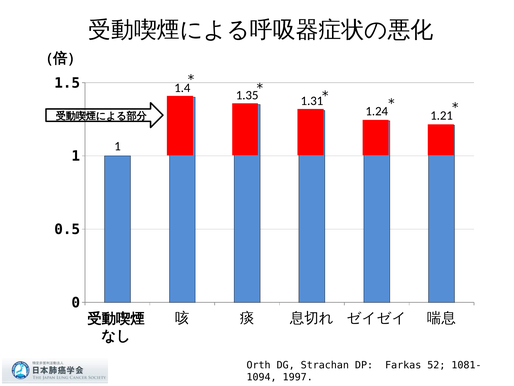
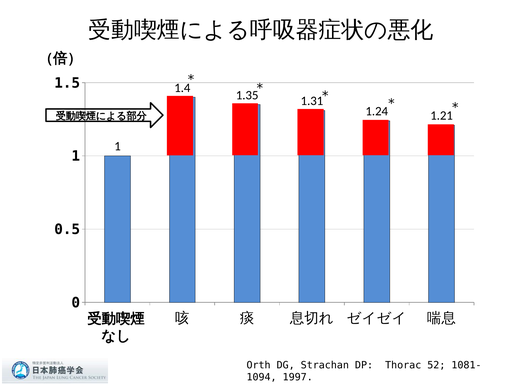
Farkas: Farkas -> Thorac
